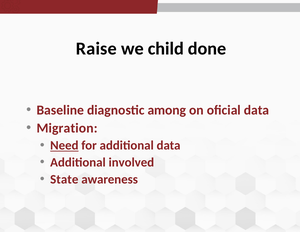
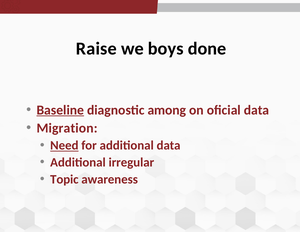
child: child -> boys
Baseline underline: none -> present
involved: involved -> irregular
State: State -> Topic
